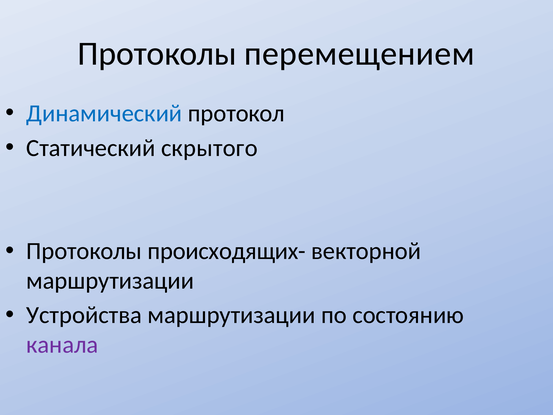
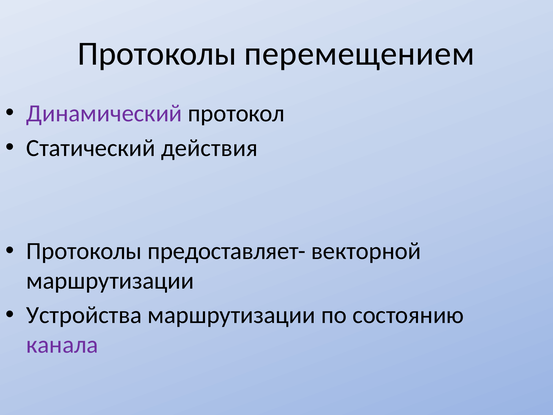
Динамический colour: blue -> purple
скрытого: скрытого -> действия
происходящих-: происходящих- -> предоставляет-
